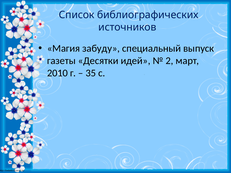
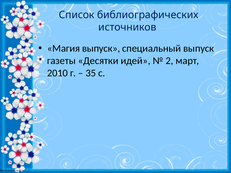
Магия забуду: забуду -> выпуск
